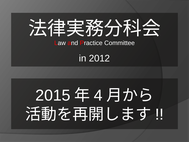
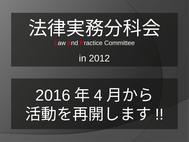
2015: 2015 -> 2016
